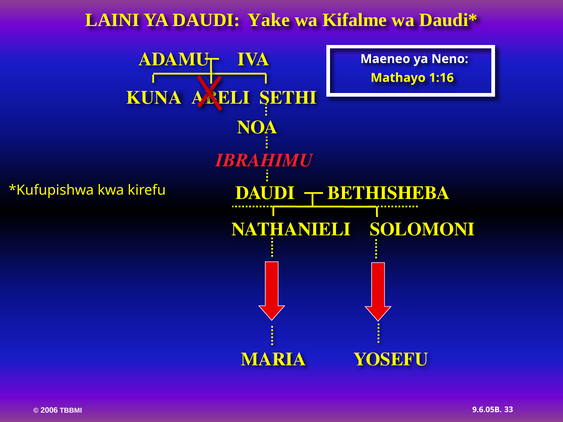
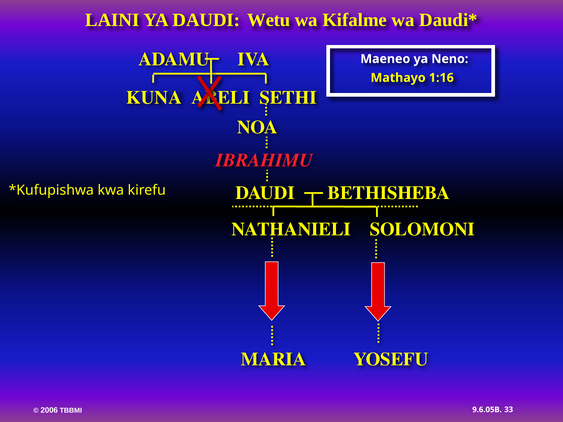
Yake: Yake -> Wetu
